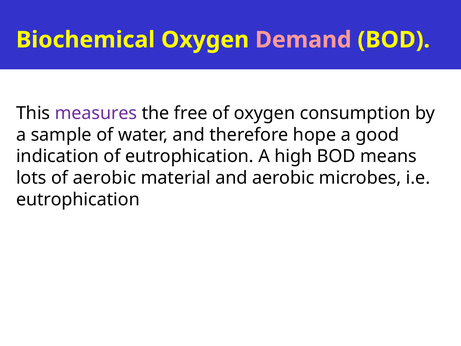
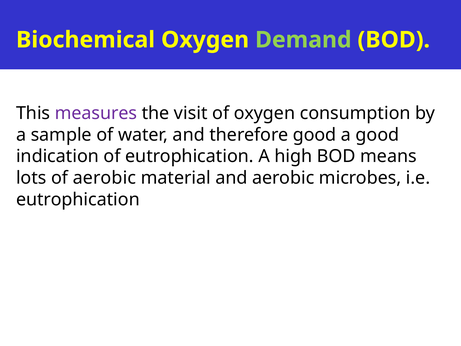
Demand colour: pink -> light green
free: free -> visit
therefore hope: hope -> good
